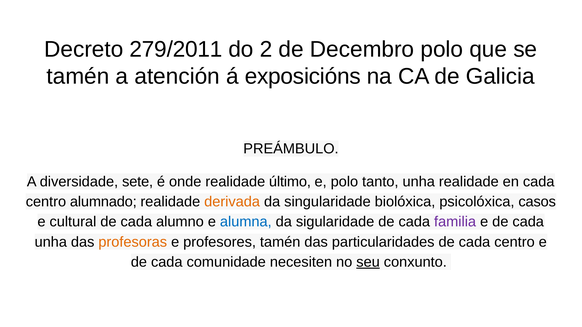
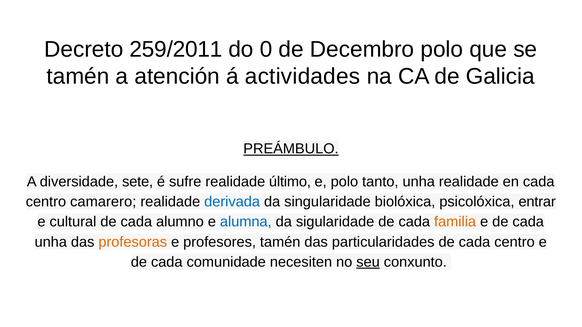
279/2011: 279/2011 -> 259/2011
2: 2 -> 0
exposicións: exposicións -> actividades
PREÁMBULO underline: none -> present
onde: onde -> sufre
alumnado: alumnado -> camarero
derivada colour: orange -> blue
casos: casos -> entrar
familia colour: purple -> orange
